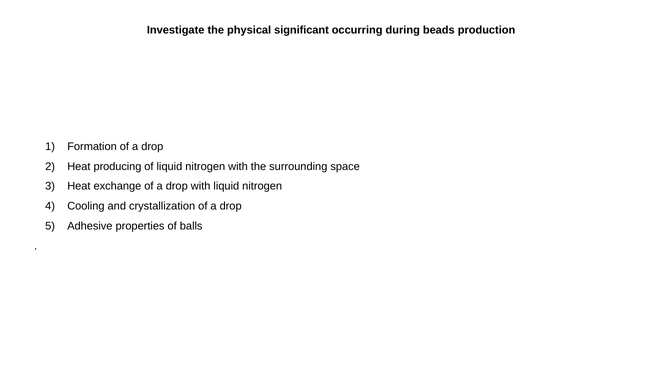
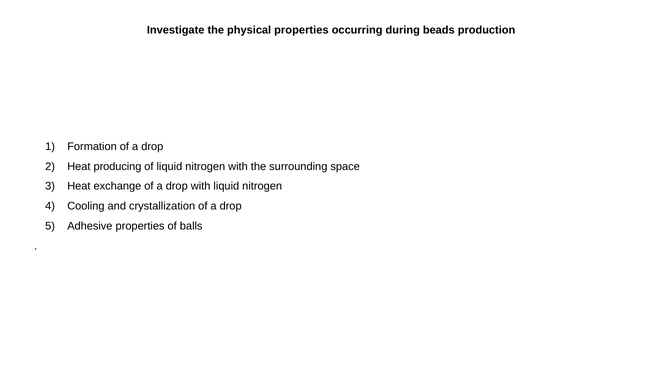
physical significant: significant -> properties
